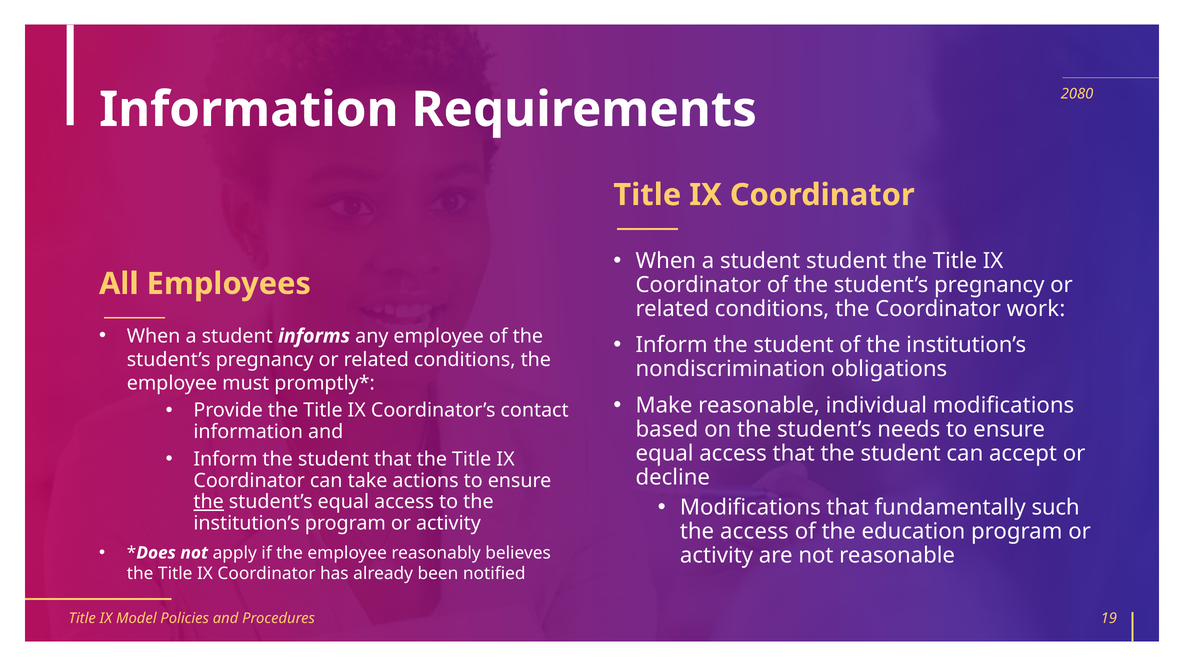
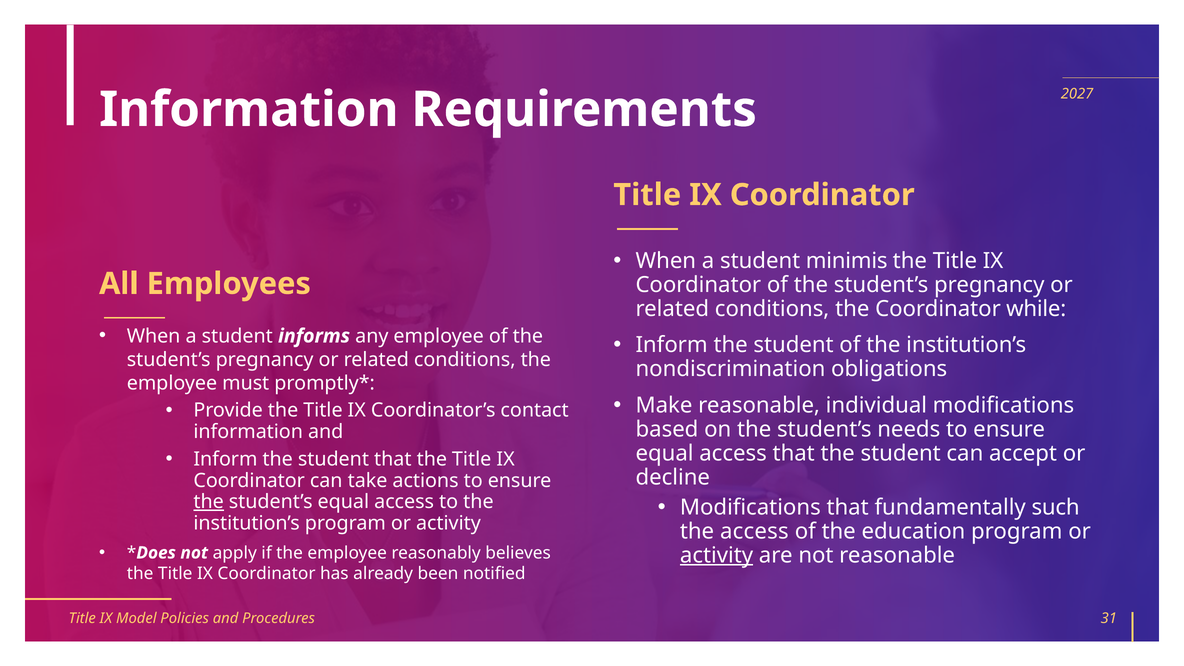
2080: 2080 -> 2027
student student: student -> minimis
work: work -> while
activity at (717, 555) underline: none -> present
19: 19 -> 31
